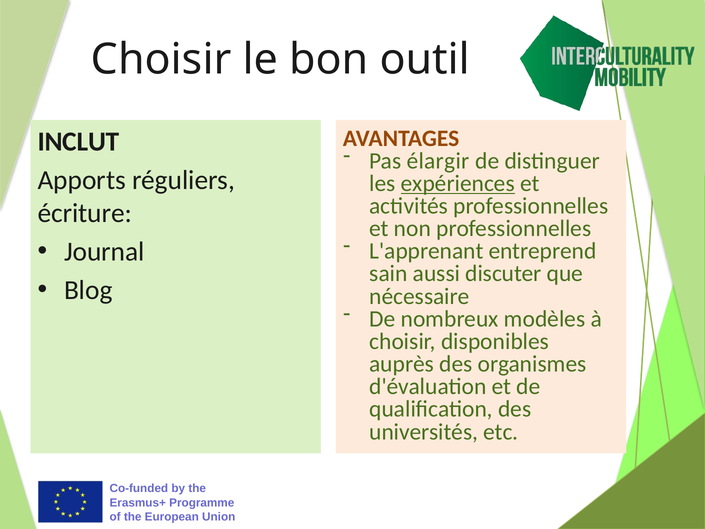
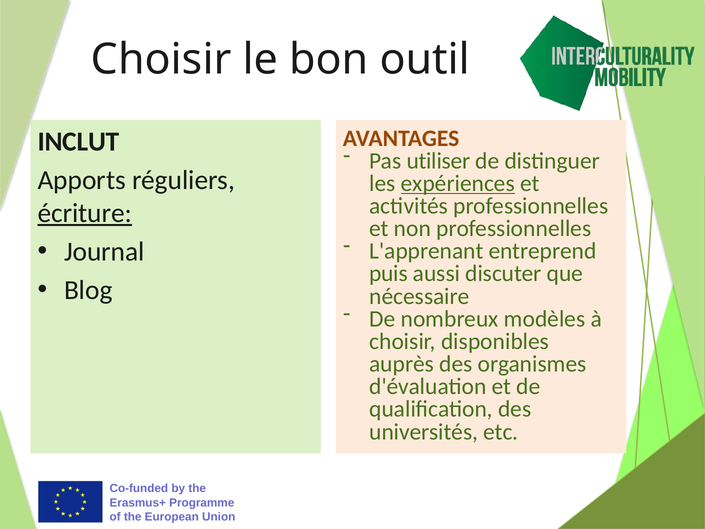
élargir: élargir -> utiliser
écriture underline: none -> present
sain: sain -> puis
